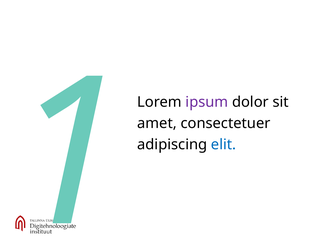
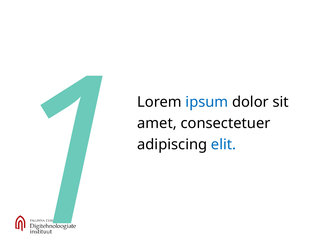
ipsum colour: purple -> blue
